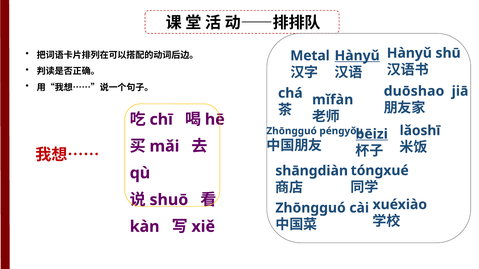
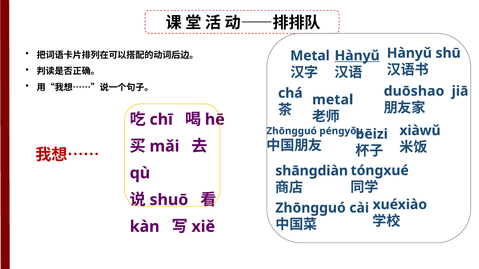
mǐfàn at (333, 100): mǐfàn -> metal
lǎoshī: lǎoshī -> xiàwǔ
bēizi underline: present -> none
